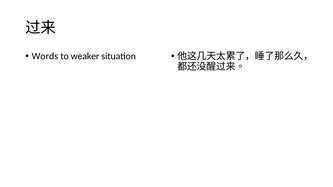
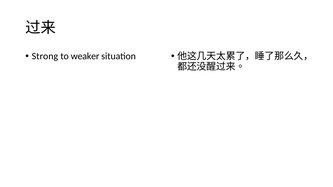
Words: Words -> Strong
